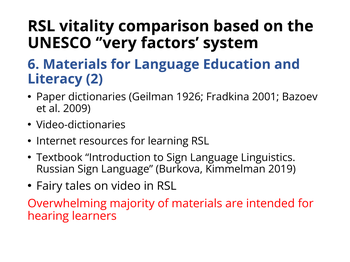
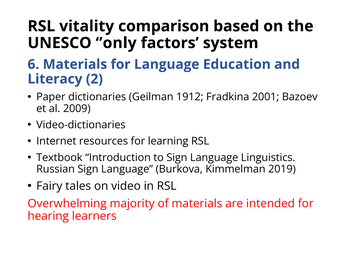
’very: ’very -> ’only
1926: 1926 -> 1912
